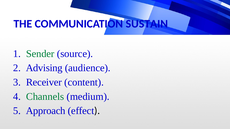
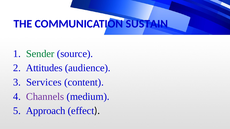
Advising: Advising -> Attitudes
Receiver: Receiver -> Services
Channels colour: green -> purple
